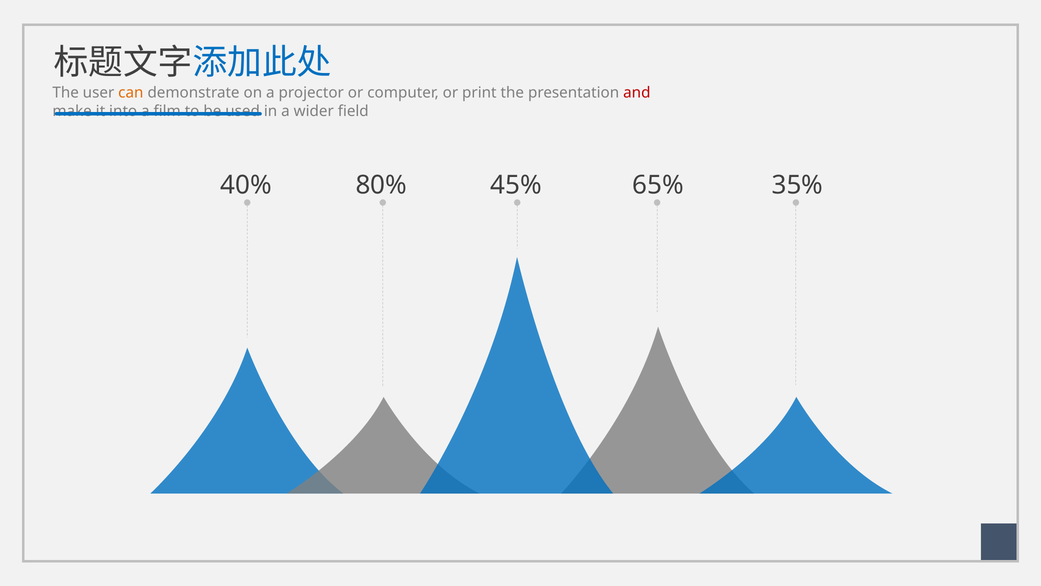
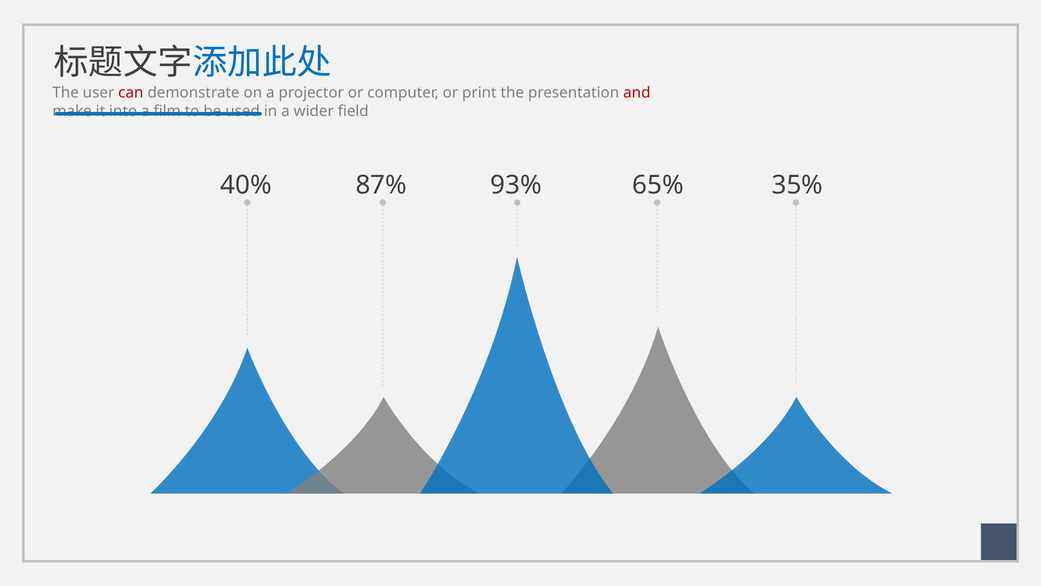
can colour: orange -> red
80%: 80% -> 87%
45%: 45% -> 93%
